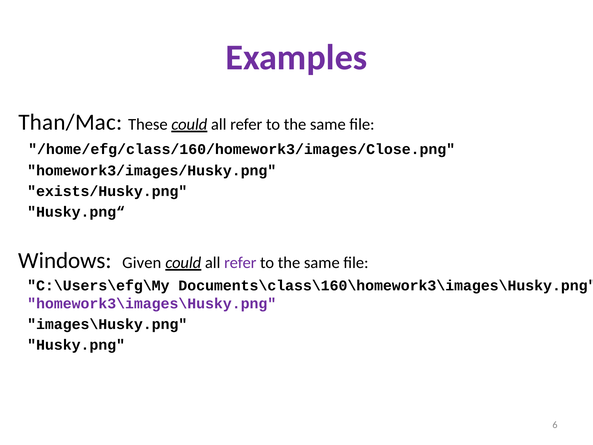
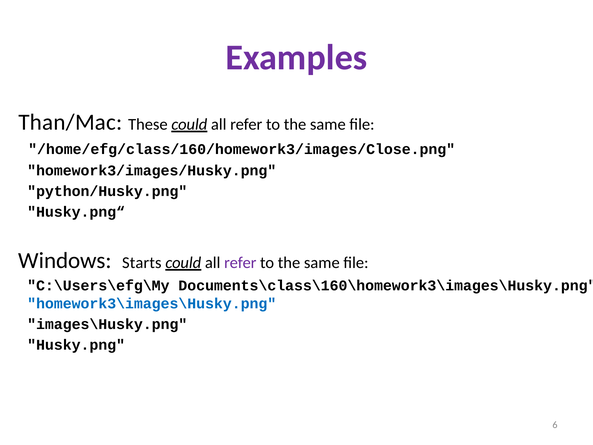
exists/Husky.png: exists/Husky.png -> python/Husky.png
Given: Given -> Starts
homework3\images\Husky.png colour: purple -> blue
